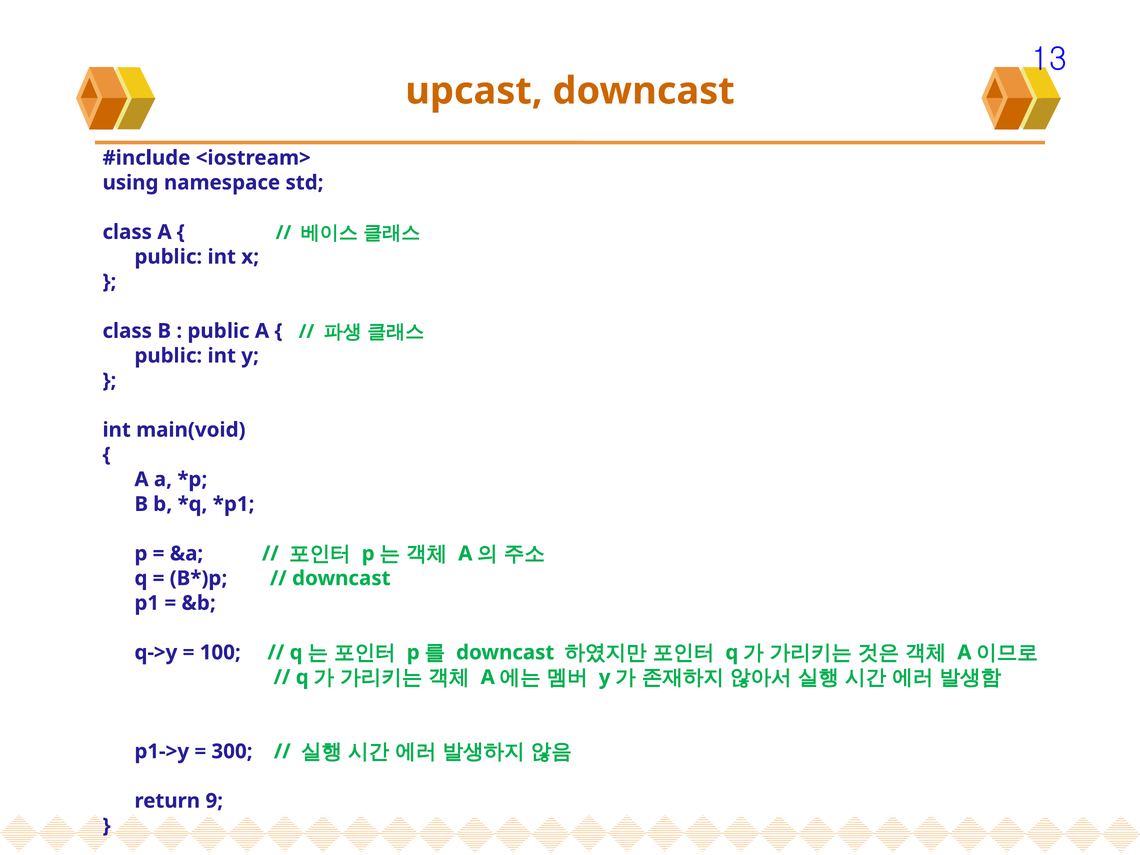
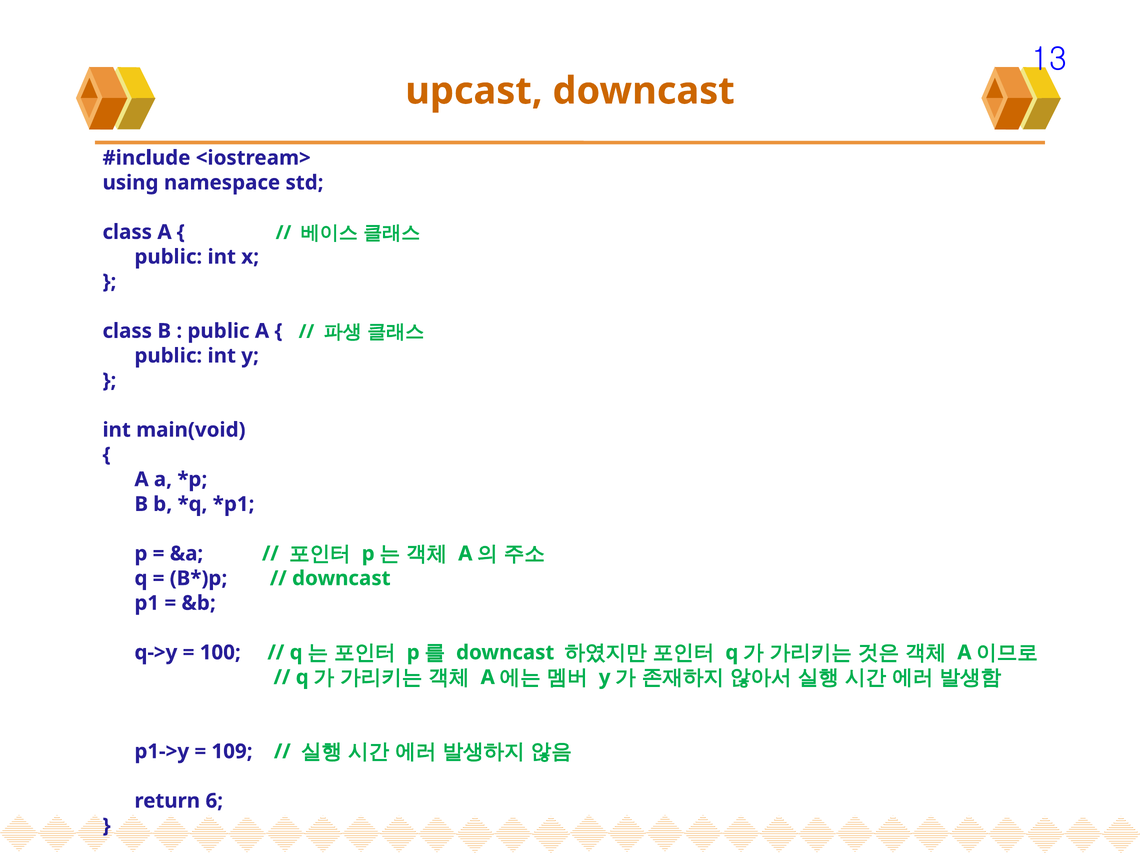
300: 300 -> 109
9: 9 -> 6
